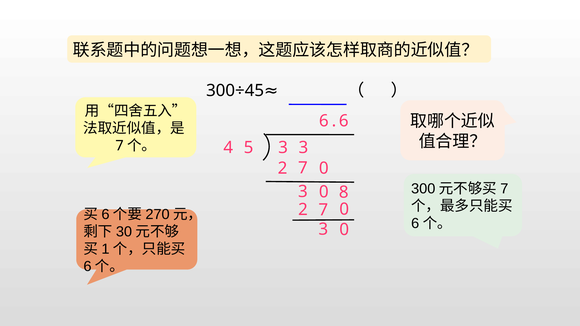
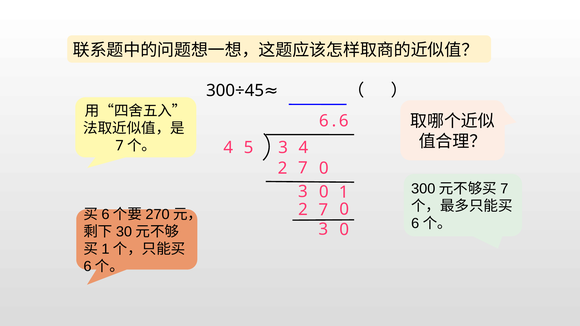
3 3: 3 -> 4
8: 8 -> 1
